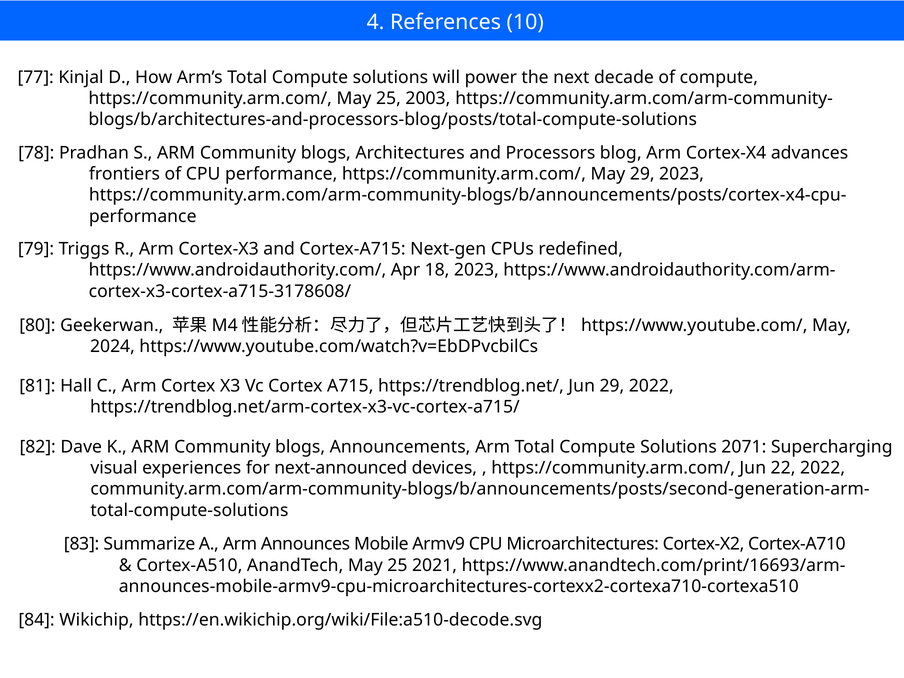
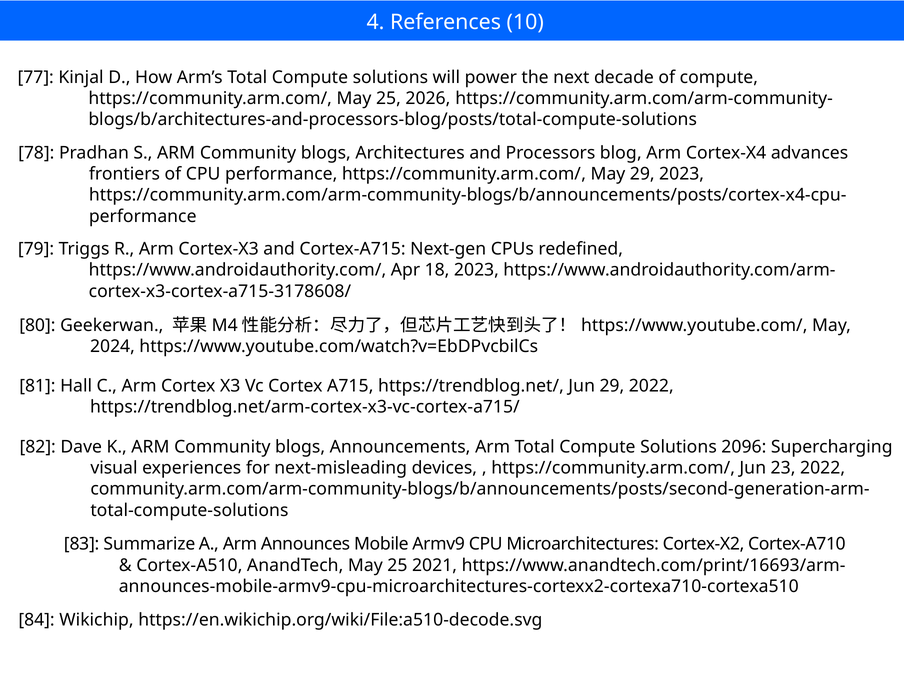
2003: 2003 -> 2026
2071: 2071 -> 2096
next-announced: next-announced -> next-misleading
22: 22 -> 23
